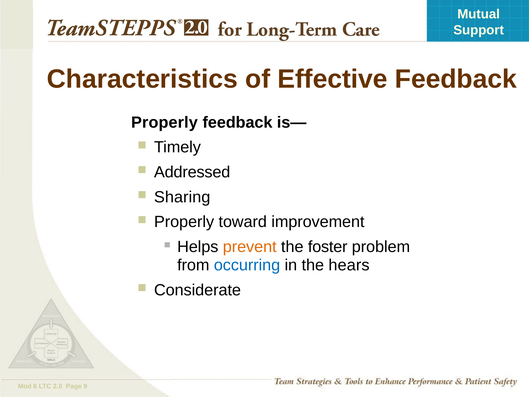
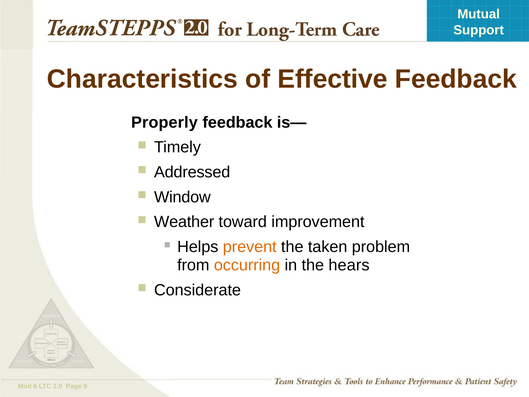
Sharing: Sharing -> Window
Properly at (184, 222): Properly -> Weather
foster: foster -> taken
occurring colour: blue -> orange
